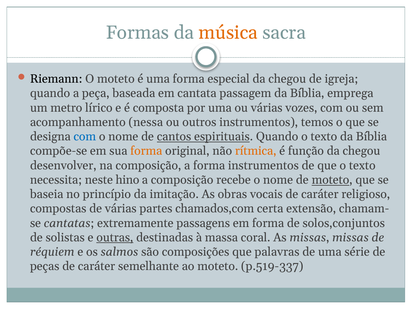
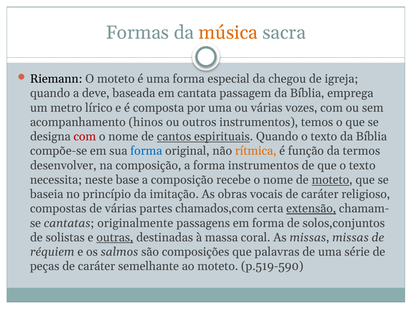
peça: peça -> deve
nessa: nessa -> hinos
com at (85, 137) colour: blue -> red
forma at (146, 151) colour: orange -> blue
função da chegou: chegou -> termos
hino: hino -> base
extensão underline: none -> present
extremamente: extremamente -> originalmente
p.519-337: p.519-337 -> p.519-590
